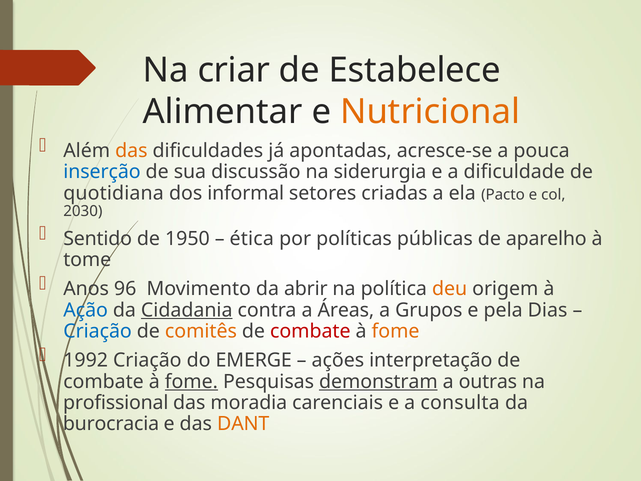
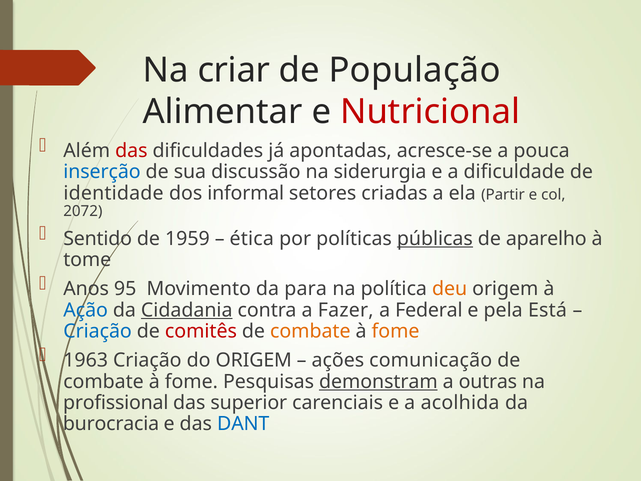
Estabelece: Estabelece -> População
Nutricional colour: orange -> red
das at (131, 151) colour: orange -> red
quotidiana: quotidiana -> identidade
Pacto: Pacto -> Partir
2030: 2030 -> 2072
1950: 1950 -> 1959
públicas underline: none -> present
96: 96 -> 95
abrir: abrir -> para
Áreas: Áreas -> Fazer
Grupos: Grupos -> Federal
Dias: Dias -> Está
comitês colour: orange -> red
combate at (310, 331) colour: red -> orange
1992: 1992 -> 1963
do EMERGE: EMERGE -> ORIGEM
interpretação: interpretação -> comunicação
fome at (191, 381) underline: present -> none
moradia: moradia -> superior
consulta: consulta -> acolhida
DANT colour: orange -> blue
